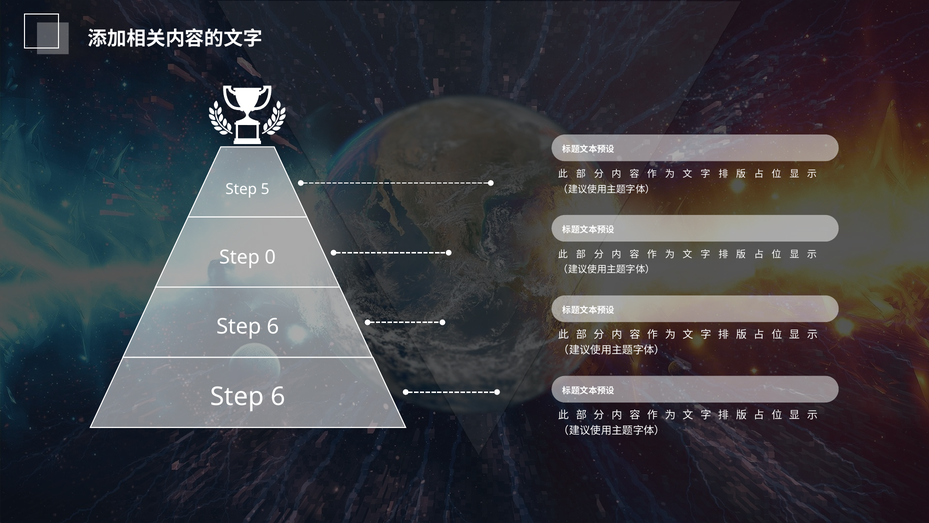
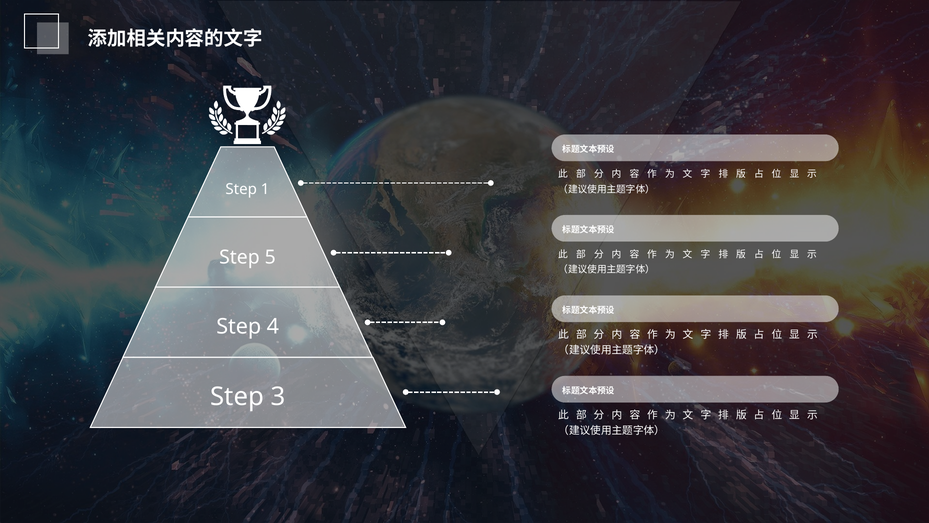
5: 5 -> 1
0: 0 -> 5
6 at (273, 326): 6 -> 4
6 at (278, 396): 6 -> 3
